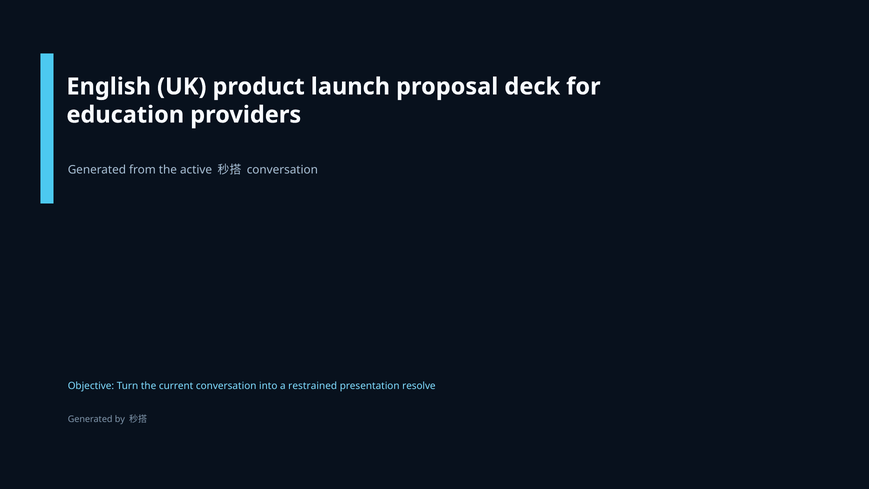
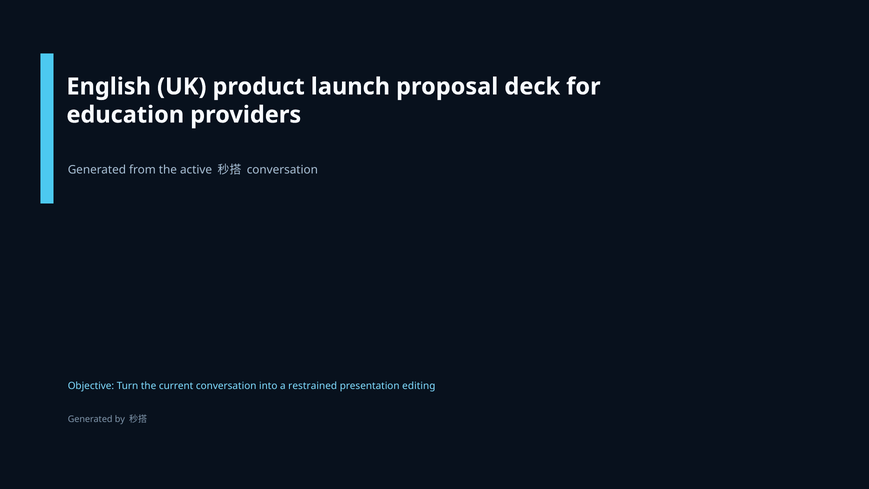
resolve: resolve -> editing
